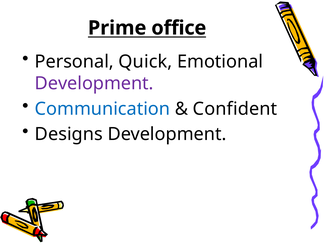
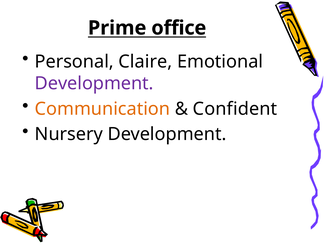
Quick: Quick -> Claire
Communication colour: blue -> orange
Designs: Designs -> Nursery
